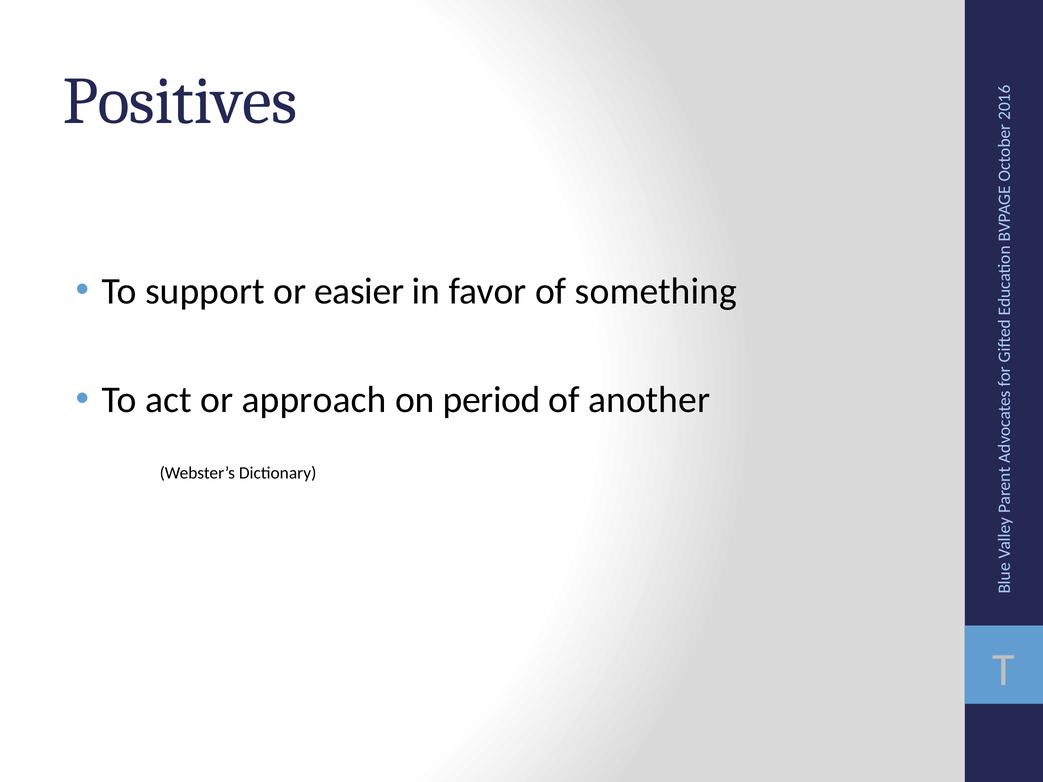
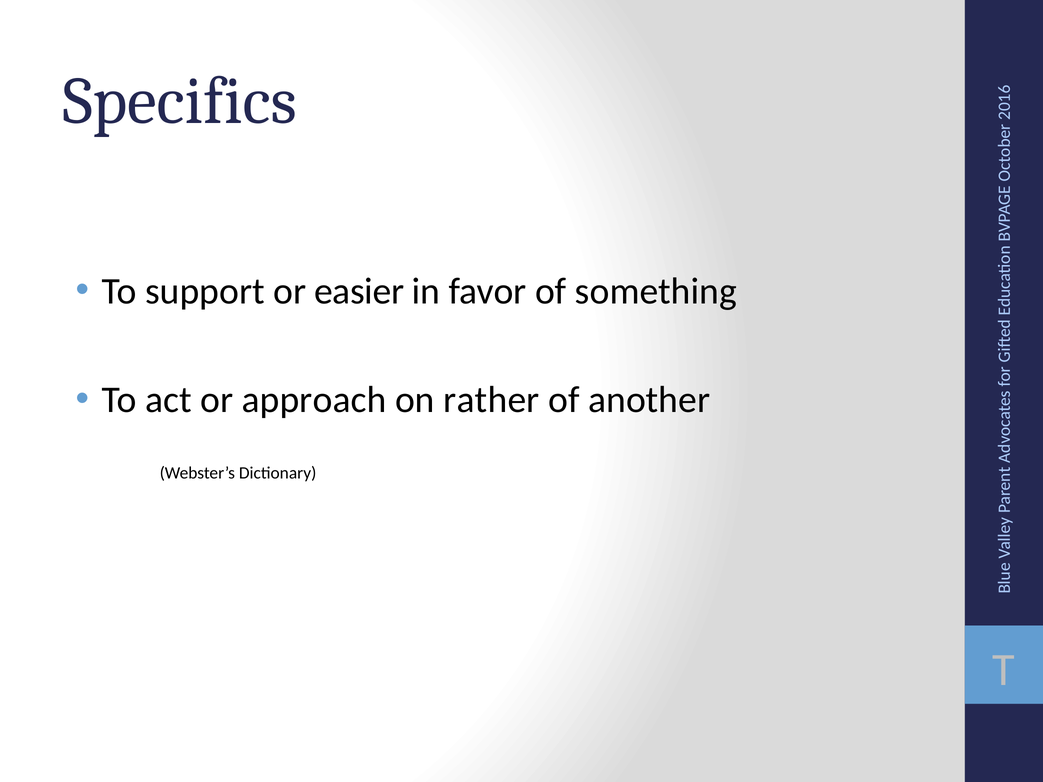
Positives: Positives -> Specifics
period: period -> rather
